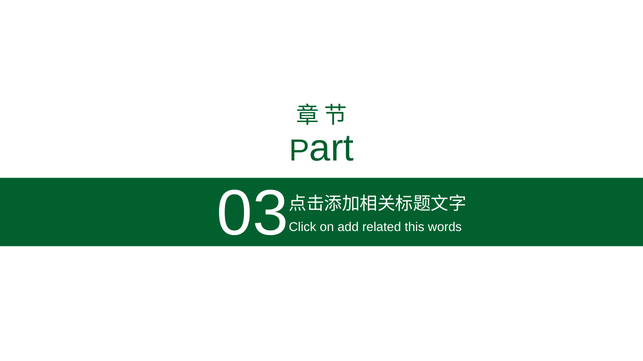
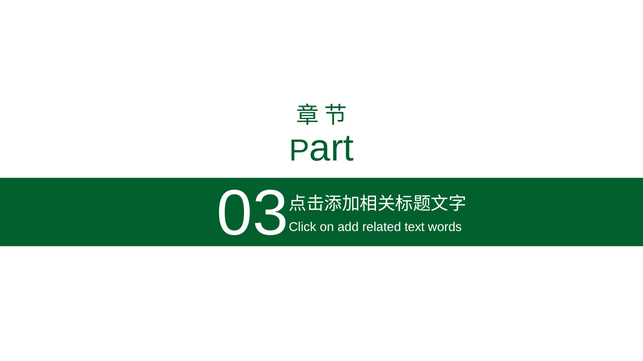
this: this -> text
